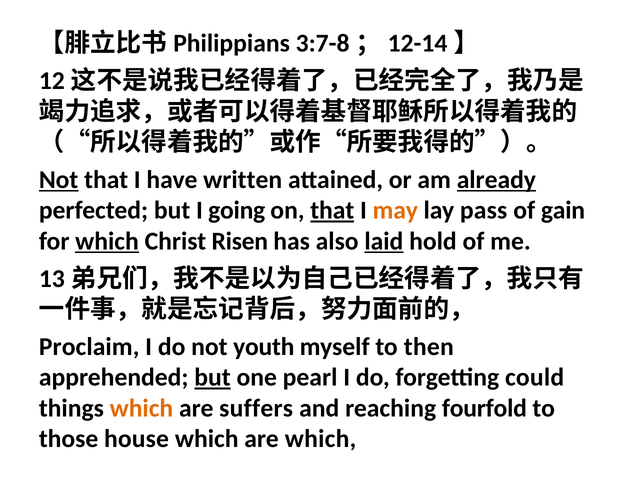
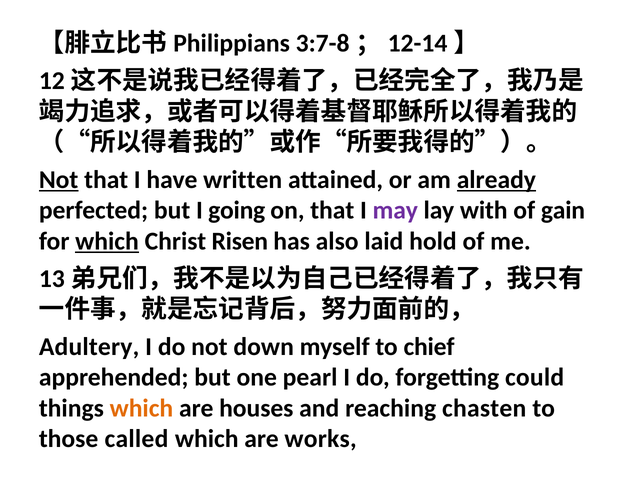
that at (332, 210) underline: present -> none
may colour: orange -> purple
pass: pass -> with
laid underline: present -> none
Proclaim: Proclaim -> Adultery
youth: youth -> down
then: then -> chief
but at (212, 378) underline: present -> none
suffers: suffers -> houses
fourfold: fourfold -> chasten
house: house -> called
are which: which -> works
